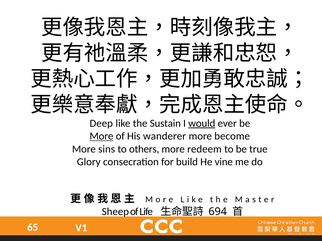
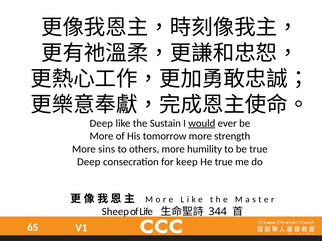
More at (101, 136) underline: present -> none
wanderer: wanderer -> tomorrow
become: become -> strength
redeem: redeem -> humility
Glory at (89, 162): Glory -> Deep
build: build -> keep
He vine: vine -> true
694: 694 -> 344
